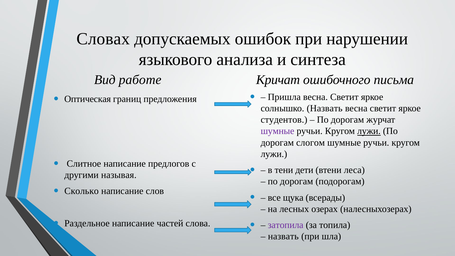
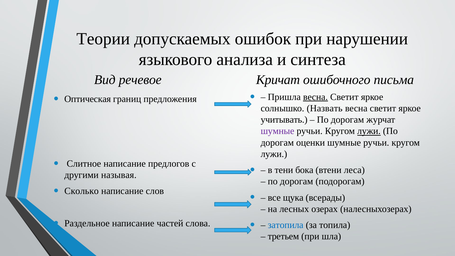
Словах: Словах -> Теории
работе: работе -> речевое
весна at (315, 97) underline: none -> present
студентов: студентов -> учитывать
слогом: слогом -> оценки
дети: дети -> бока
затопила colour: purple -> blue
назвать at (283, 236): назвать -> третьем
